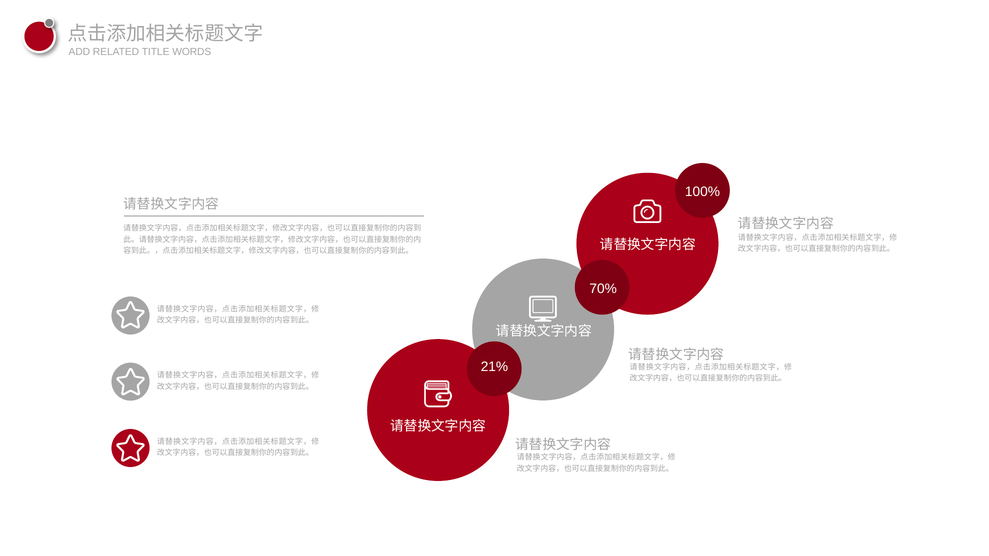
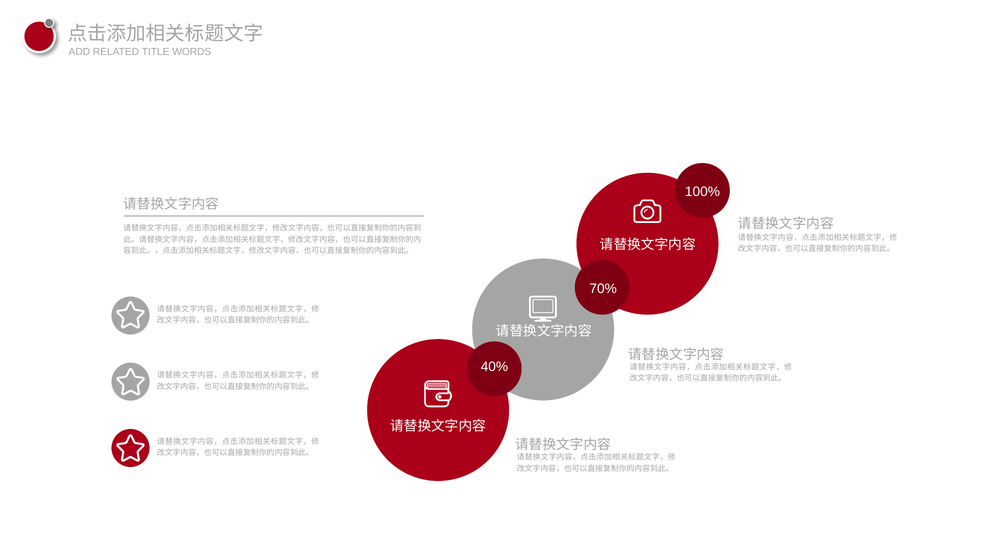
21%: 21% -> 40%
